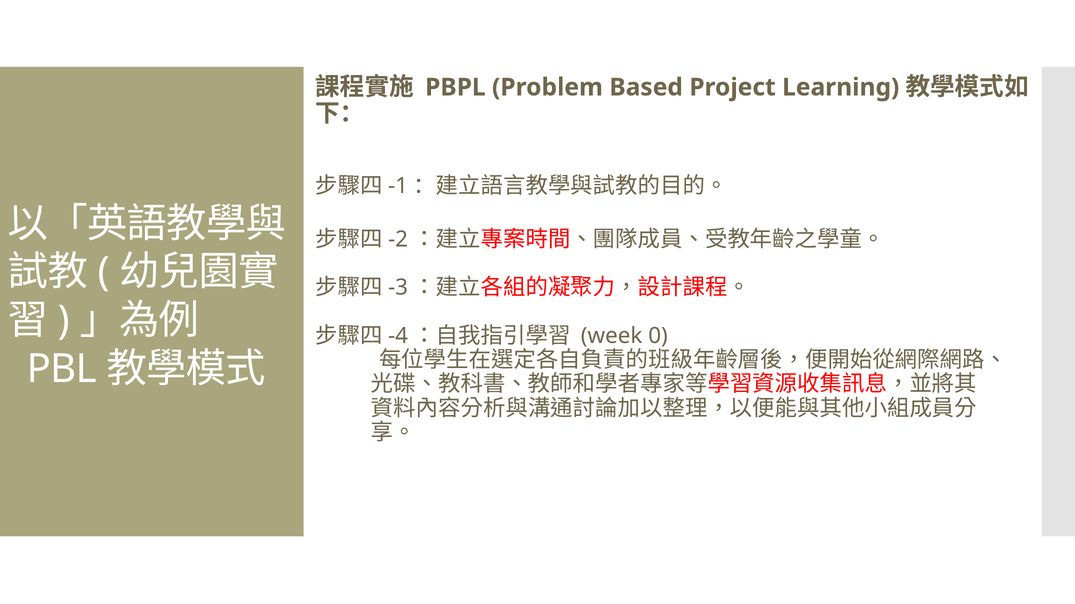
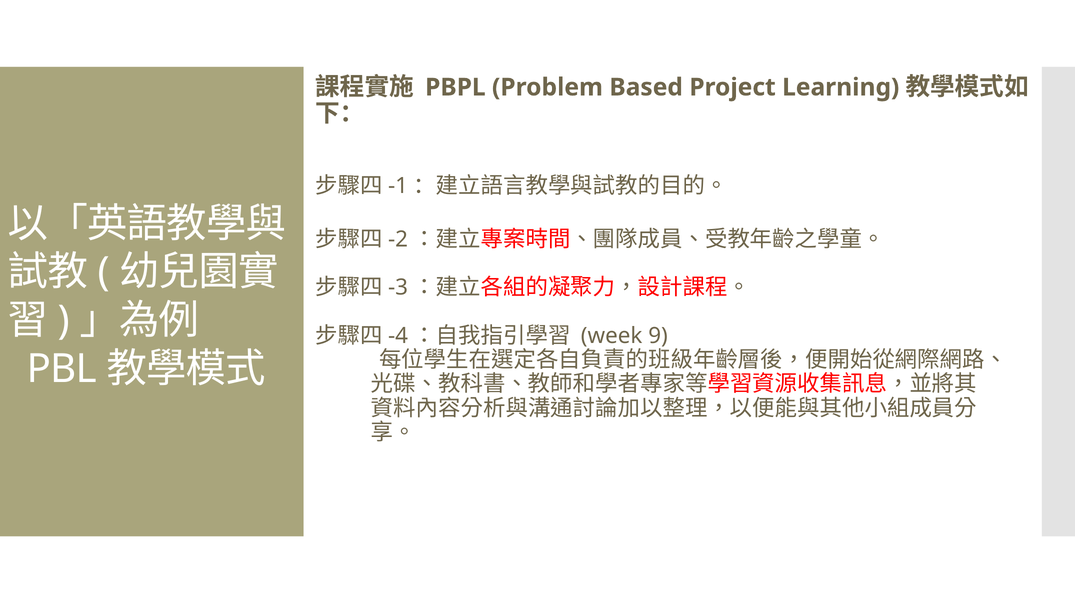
0: 0 -> 9
